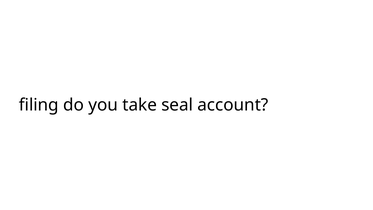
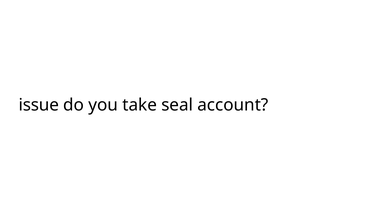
filing: filing -> issue
